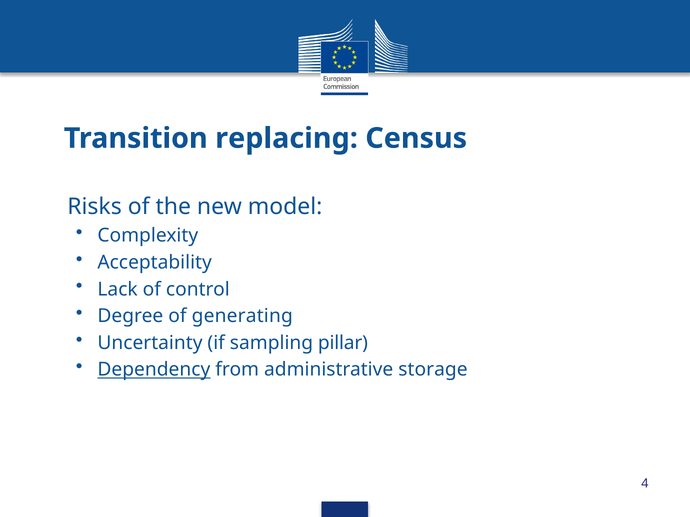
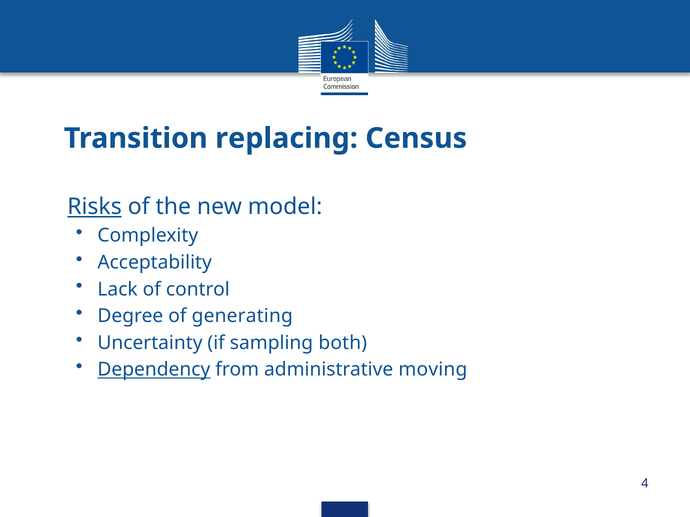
Risks underline: none -> present
pillar: pillar -> both
storage: storage -> moving
